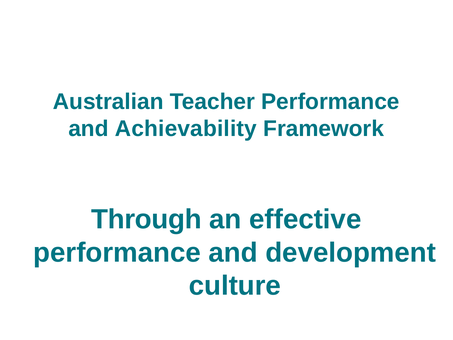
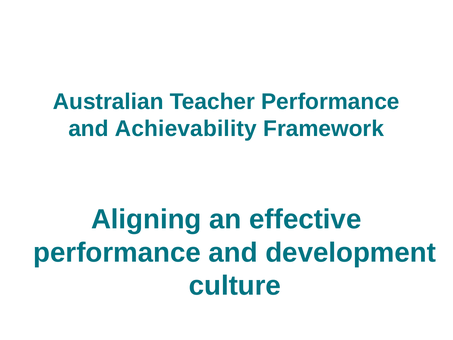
Through: Through -> Aligning
